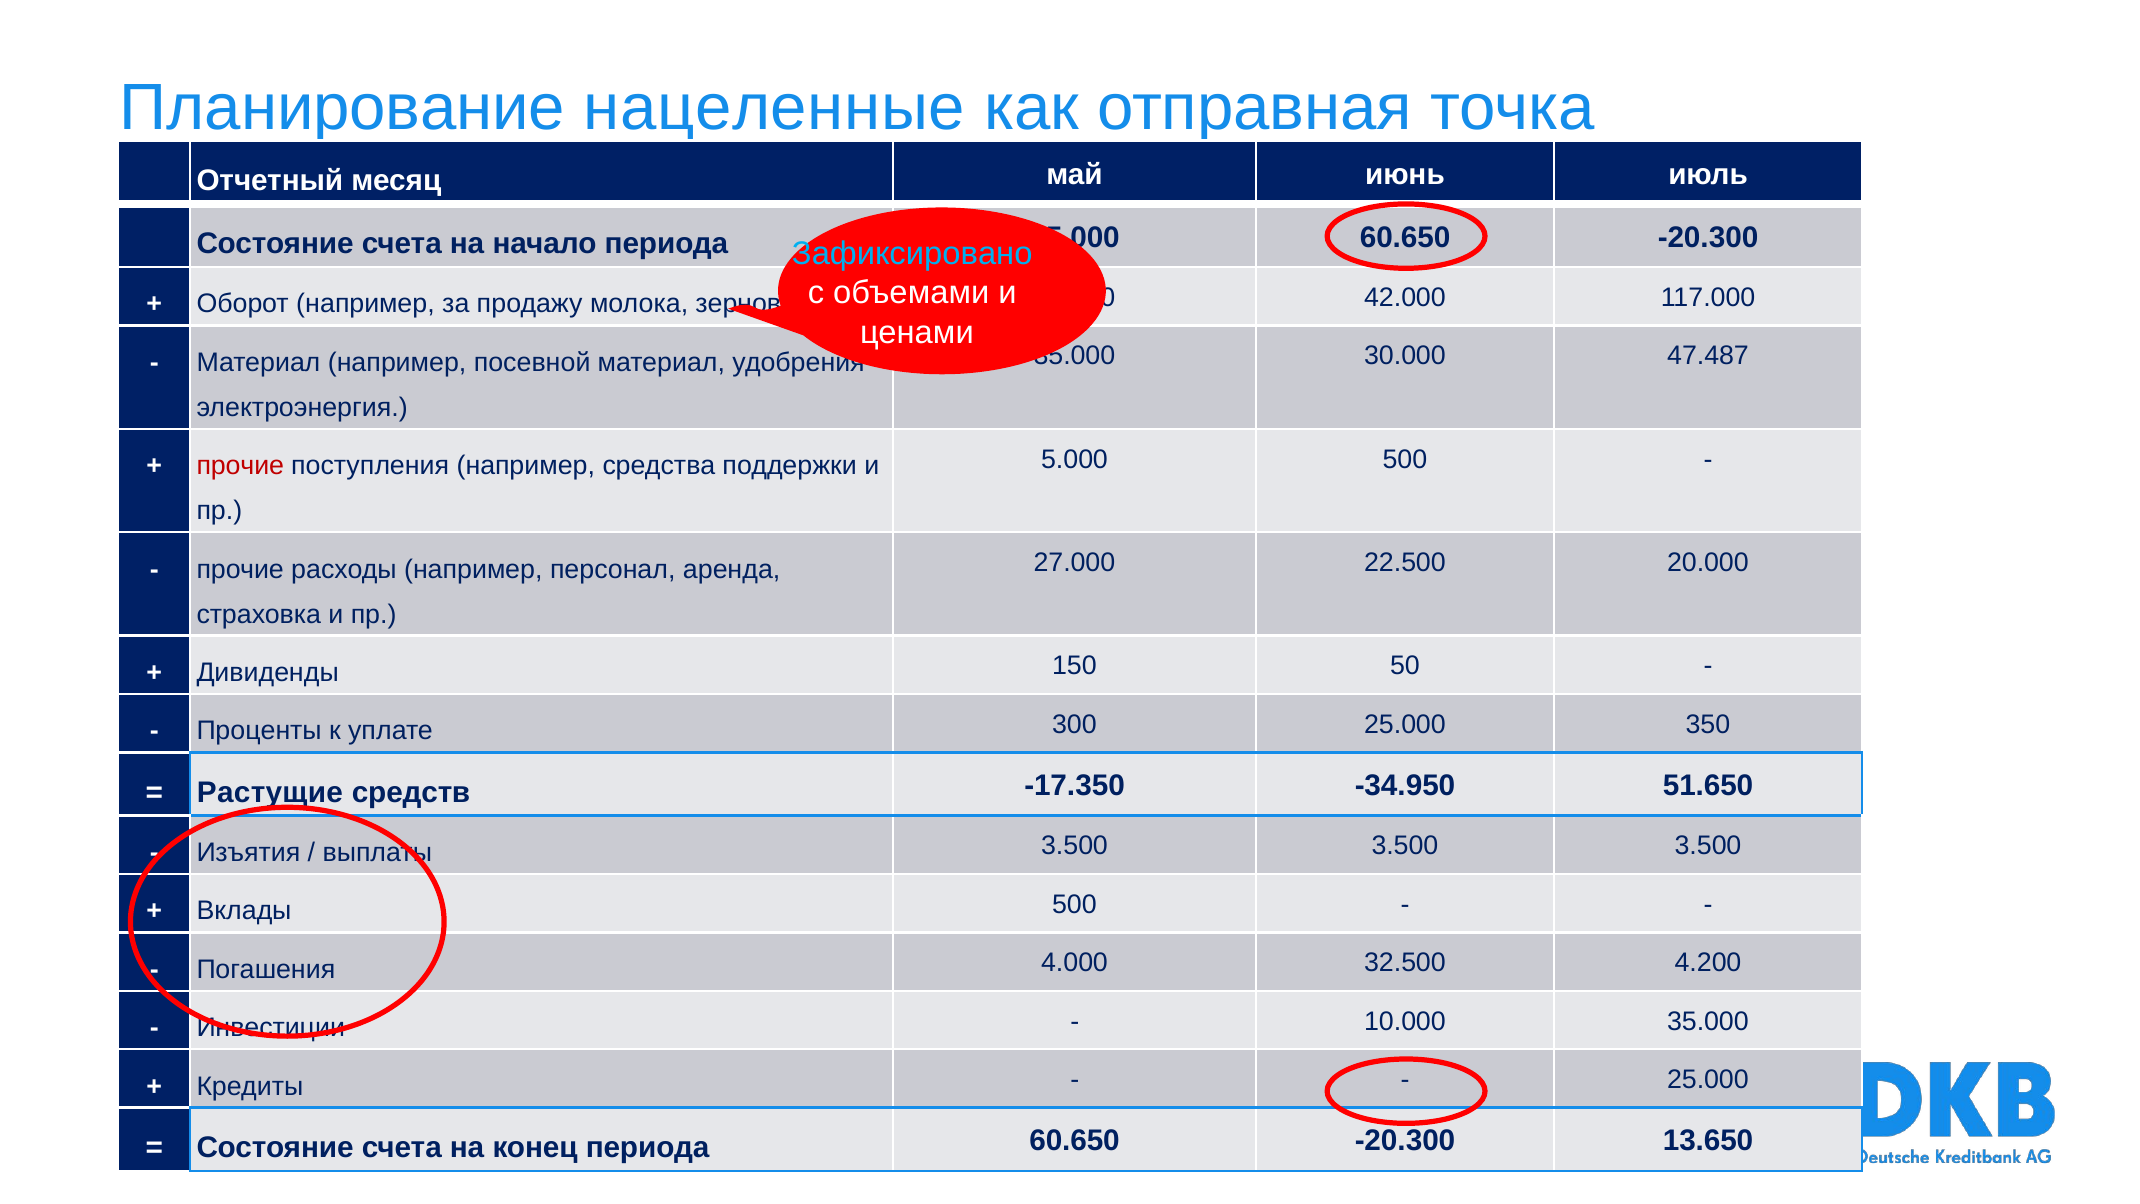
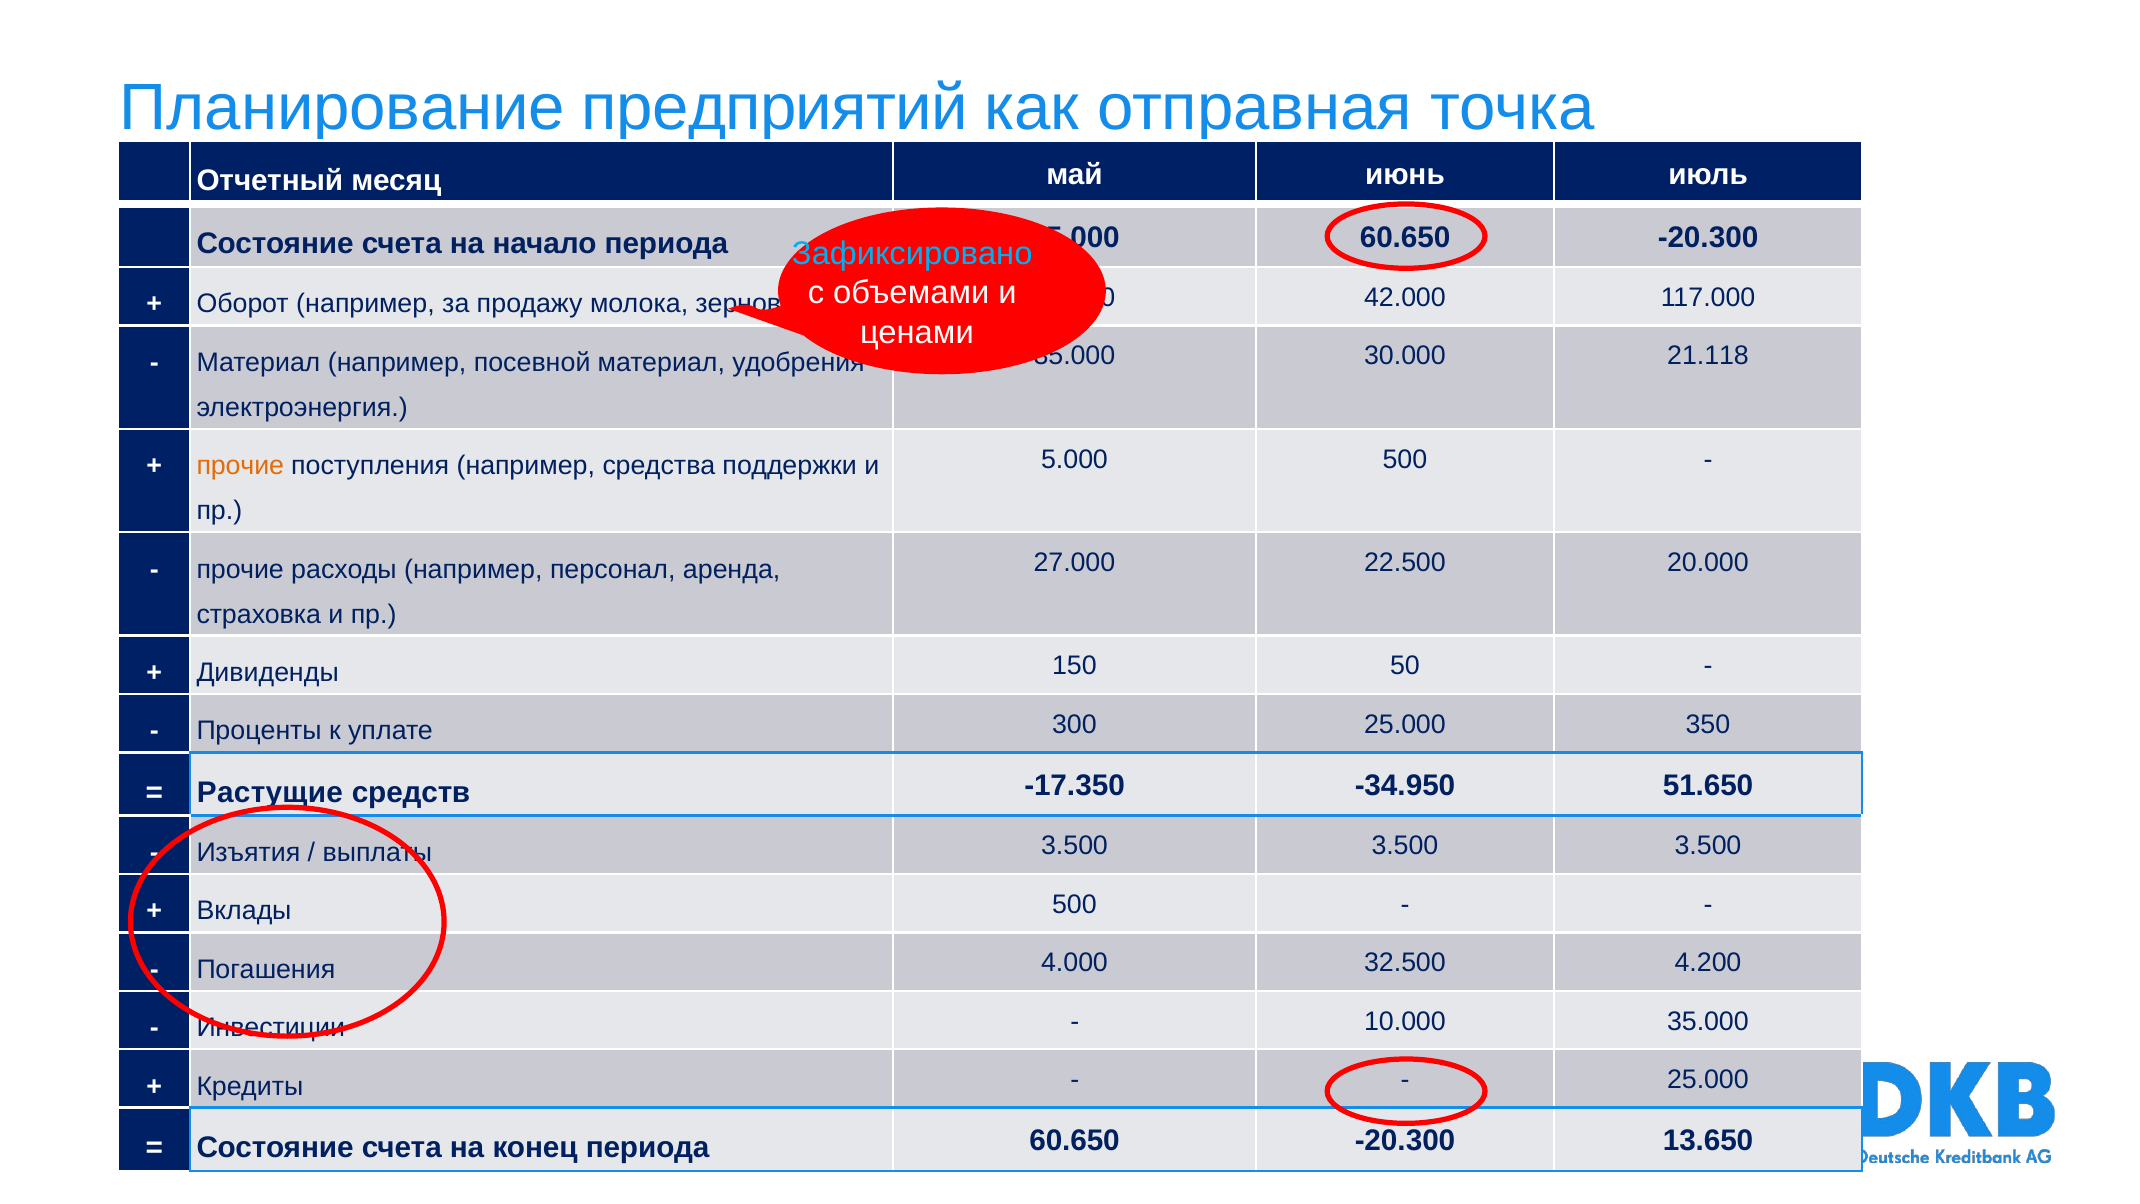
нацеленные: нацеленные -> предприятий
47.487: 47.487 -> 21.118
прочие at (240, 466) colour: red -> orange
